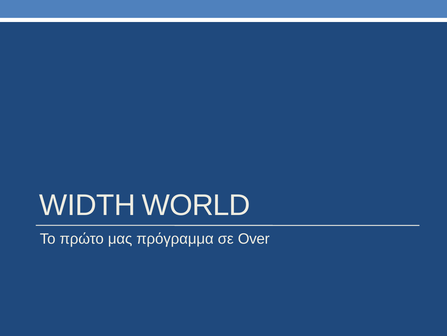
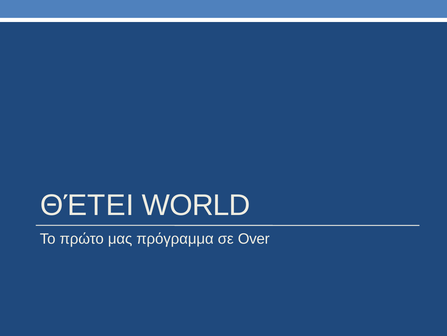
WIDTH: WIDTH -> ΘΈΤΕΙ
